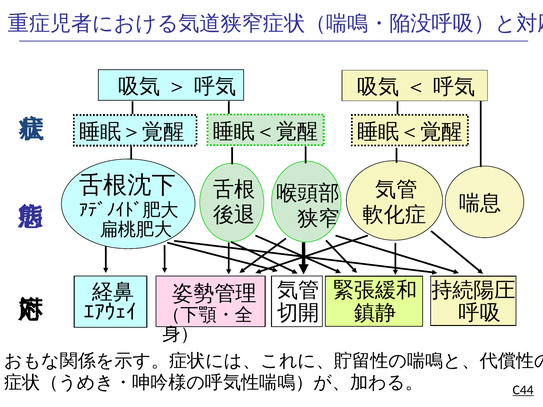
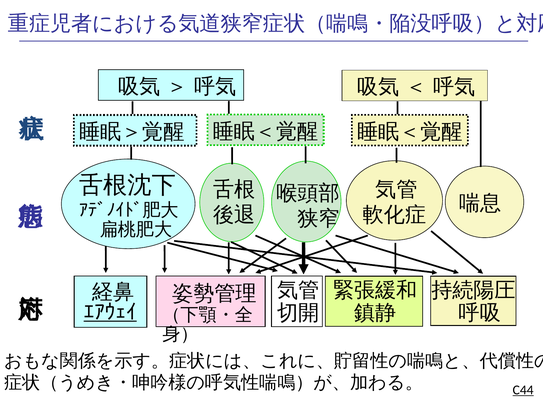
ｴｱｳｪｲ underline: none -> present
